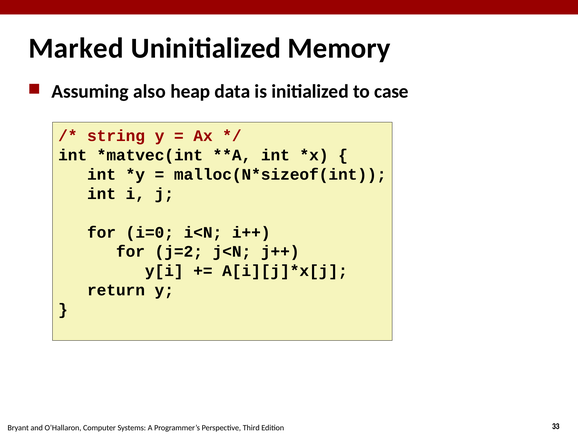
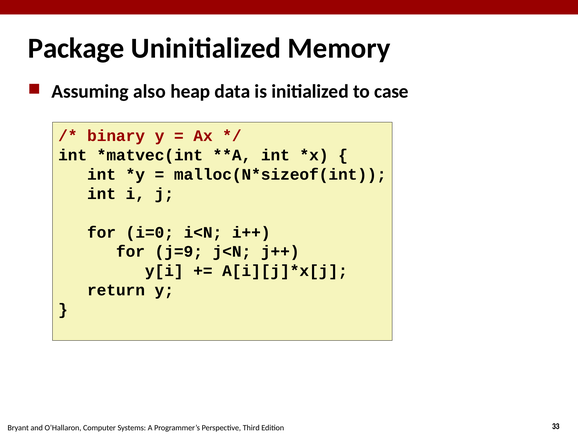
Marked: Marked -> Package
string: string -> binary
j=2: j=2 -> j=9
